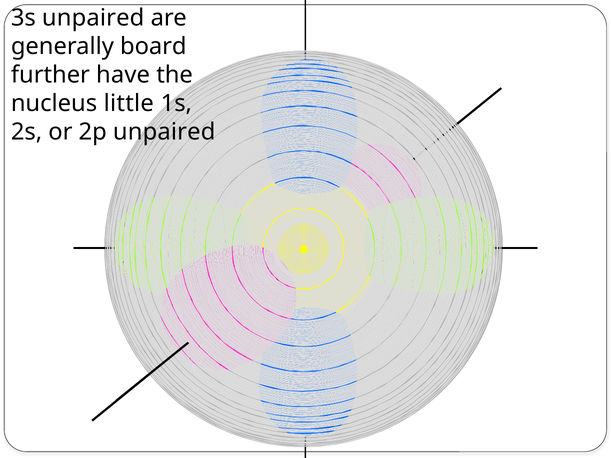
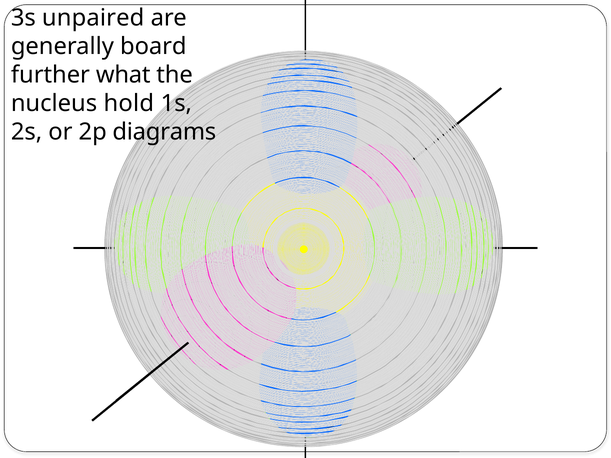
have: have -> what
little: little -> hold
2p unpaired: unpaired -> diagrams
